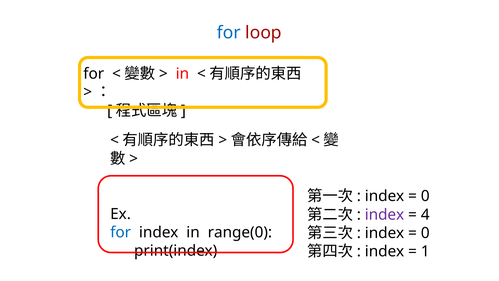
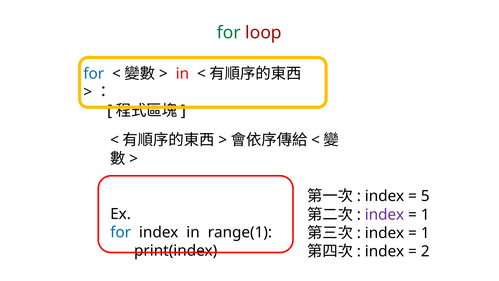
for at (229, 33) colour: blue -> green
for at (94, 74) colour: black -> blue
0 at (425, 196): 0 -> 5
4 at (425, 214): 4 -> 1
0 at (425, 233): 0 -> 1
range(0: range(0 -> range(1
1: 1 -> 2
